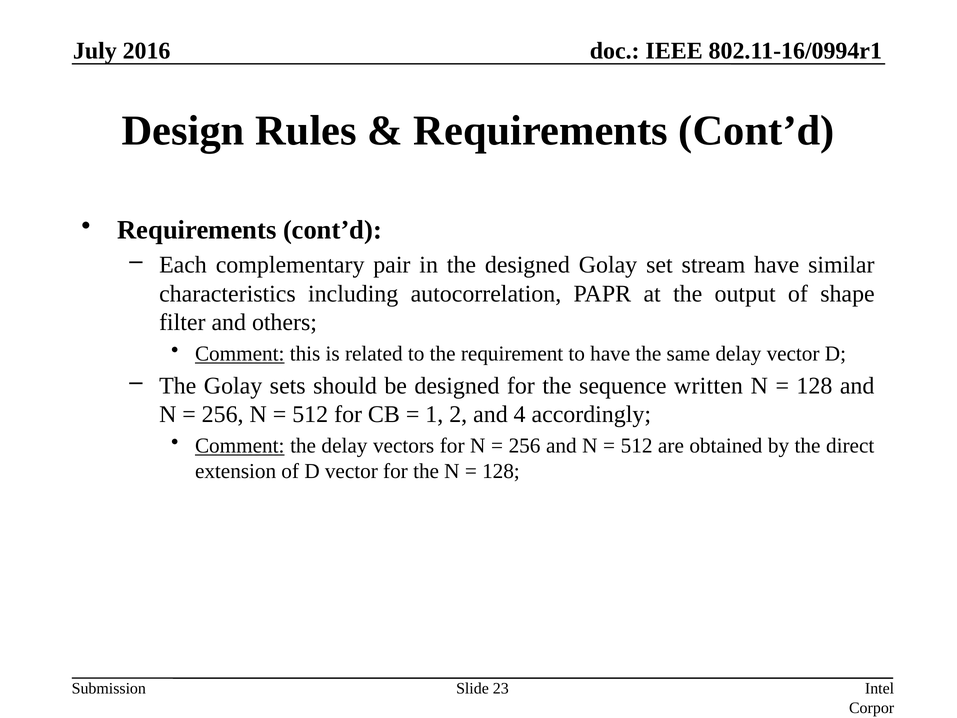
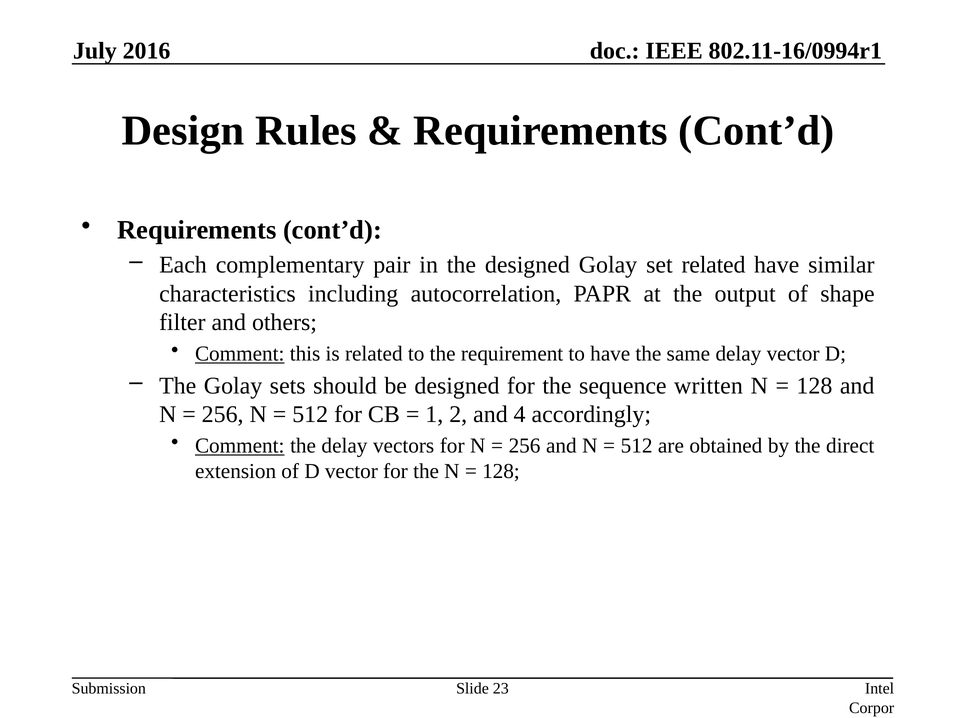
set stream: stream -> related
